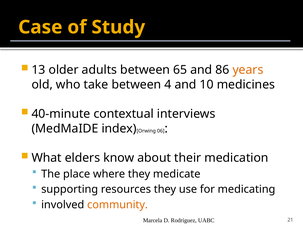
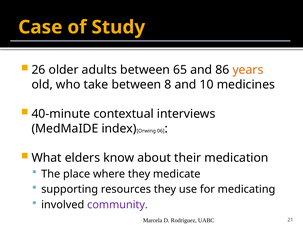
13: 13 -> 26
4: 4 -> 8
community colour: orange -> purple
